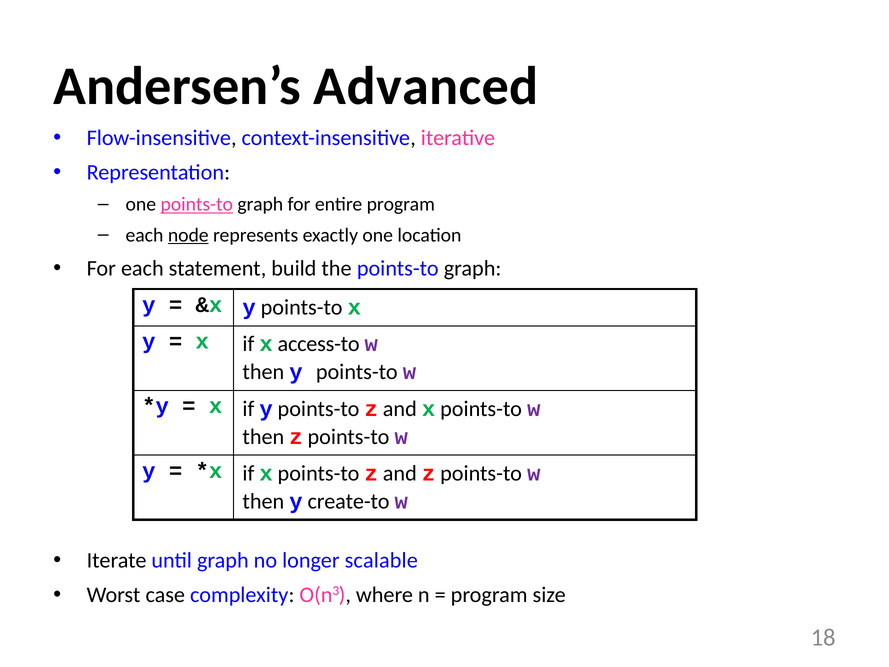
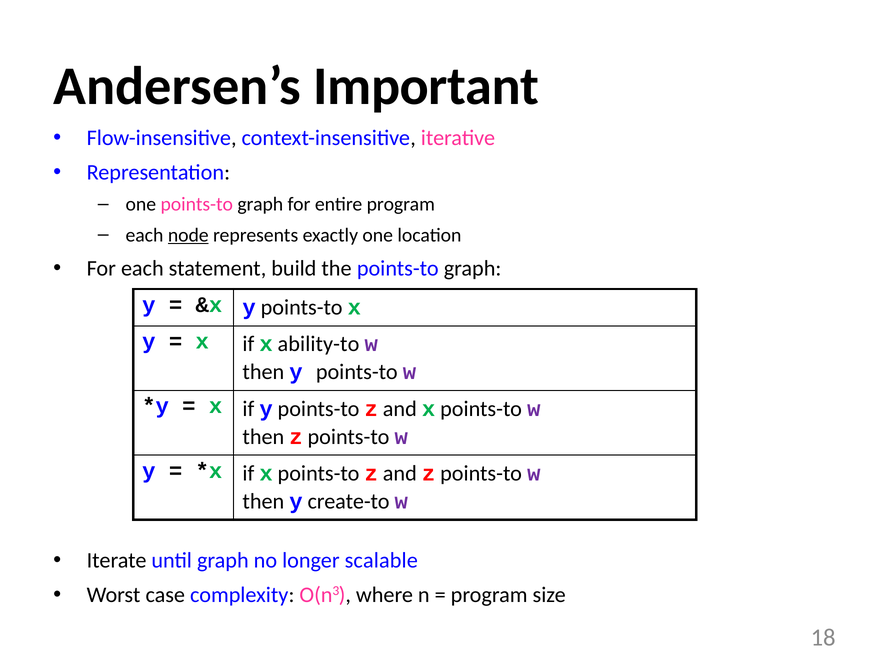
Advanced: Advanced -> Important
points-to at (197, 204) underline: present -> none
access-to: access-to -> ability-to
